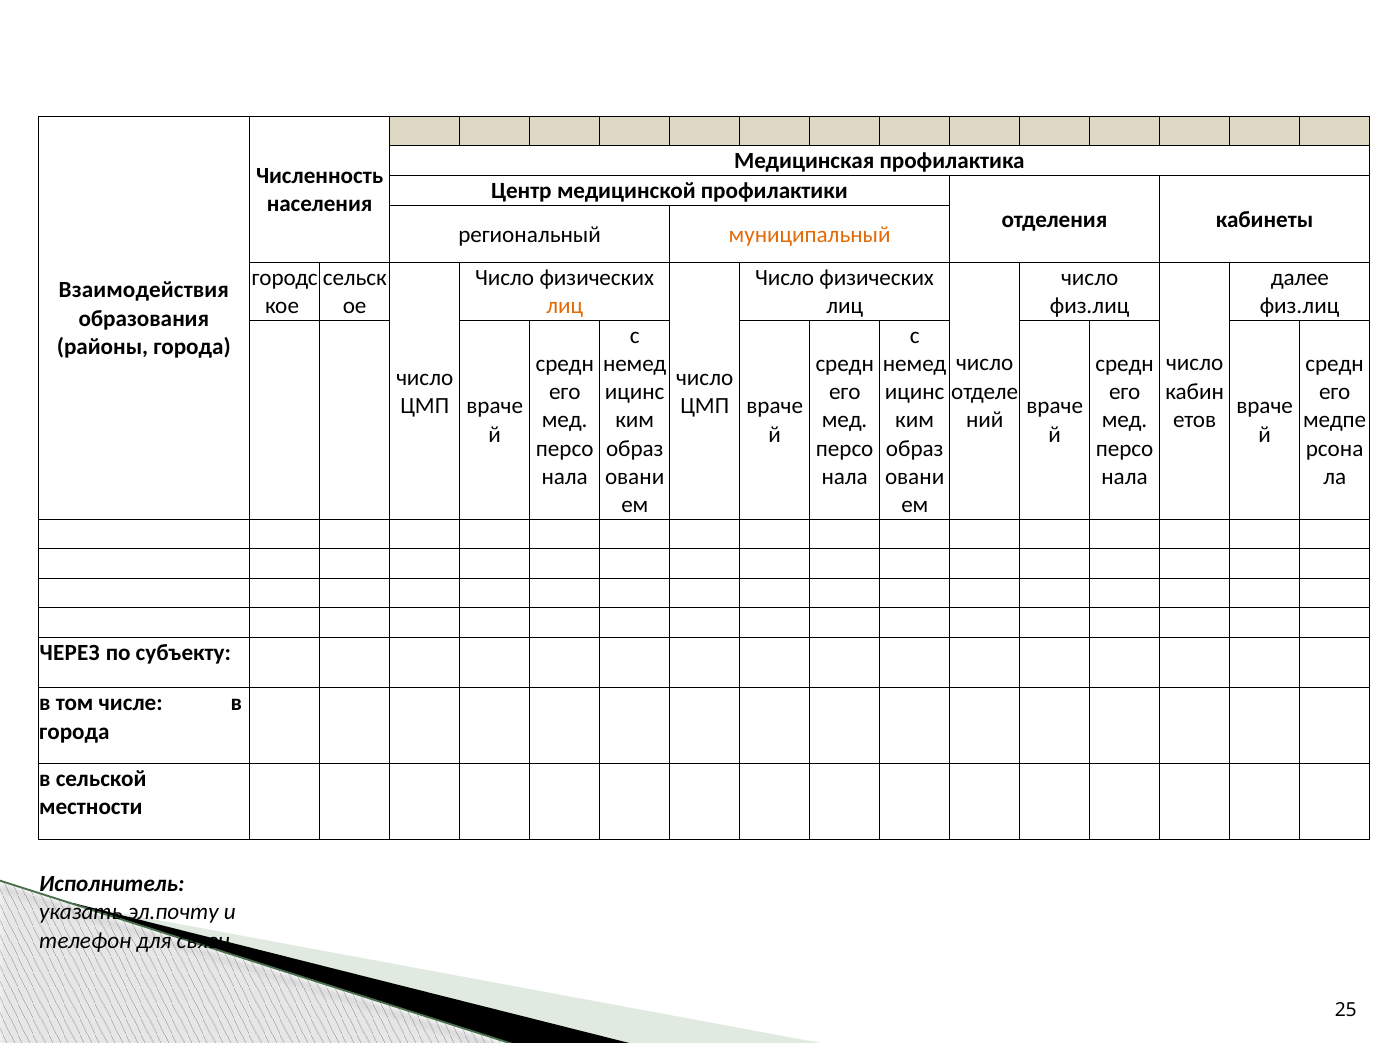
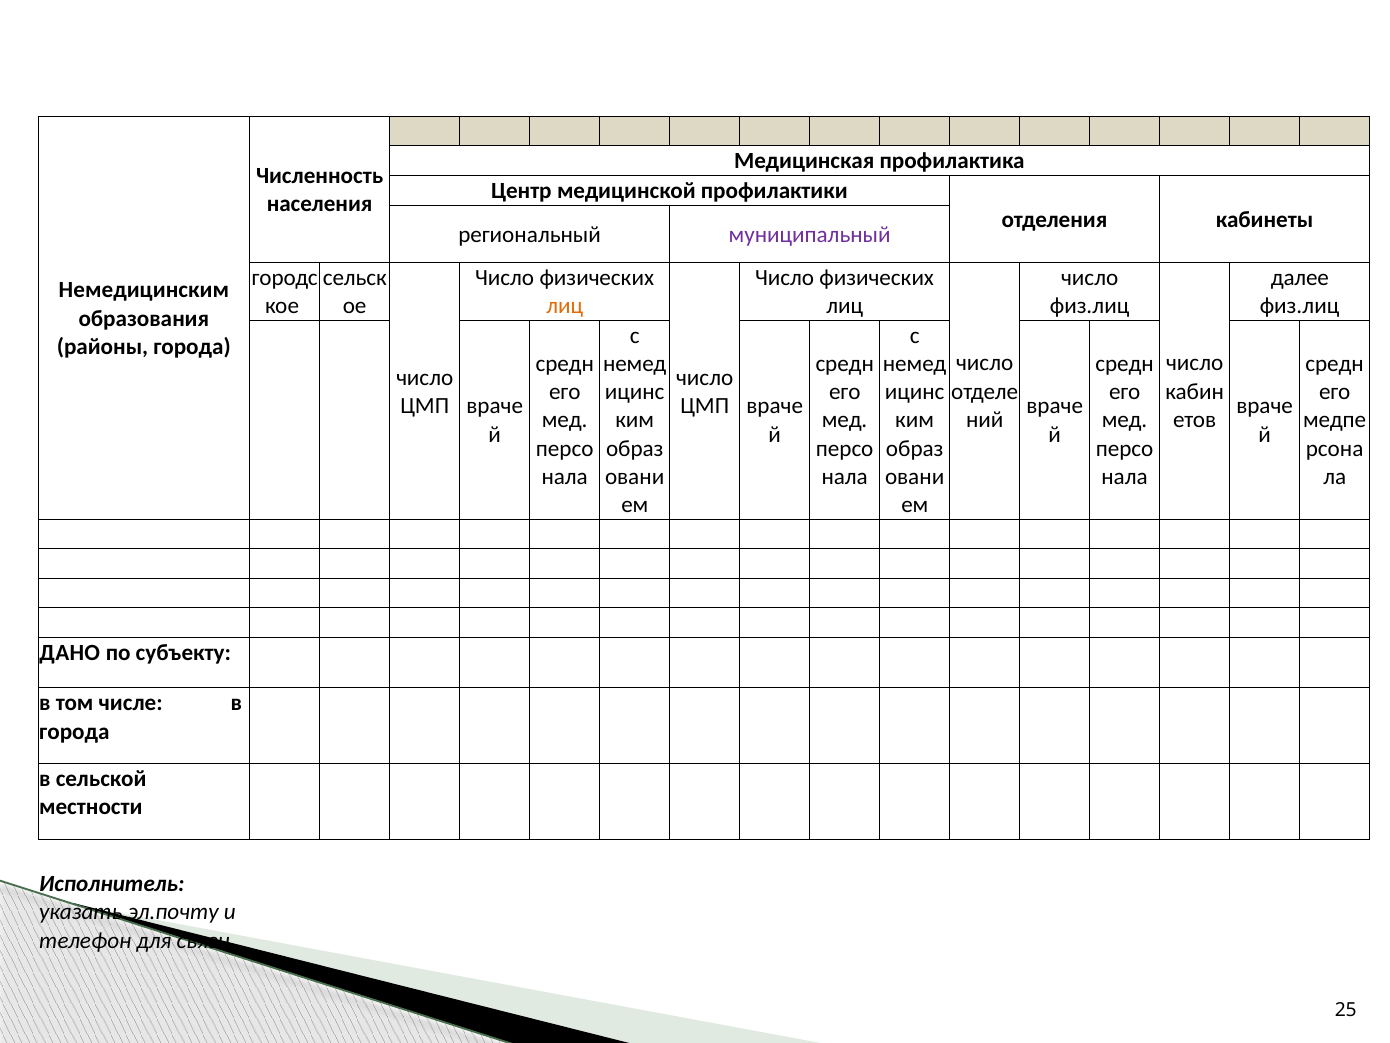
муниципальный colour: orange -> purple
Взаимодействия: Взаимодействия -> Немедицинским
ЧЕРЕЗ: ЧЕРЕЗ -> ДАНО
